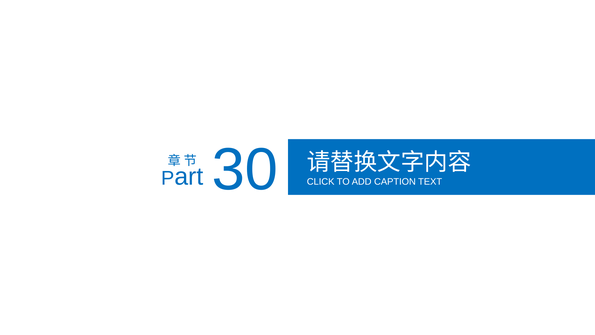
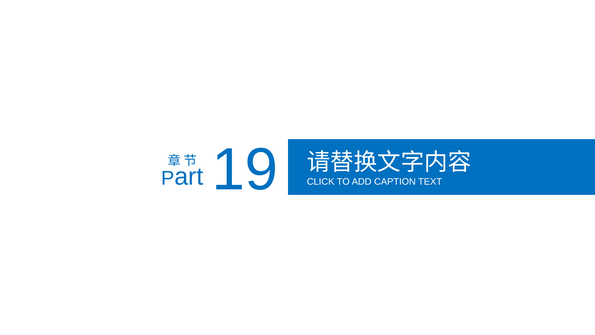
30: 30 -> 19
